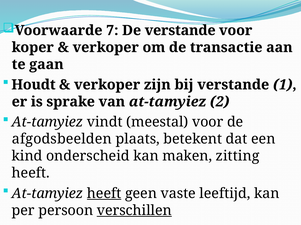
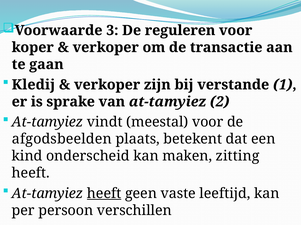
7: 7 -> 3
De verstande: verstande -> reguleren
Houdt: Houdt -> Kledij
verschillen underline: present -> none
